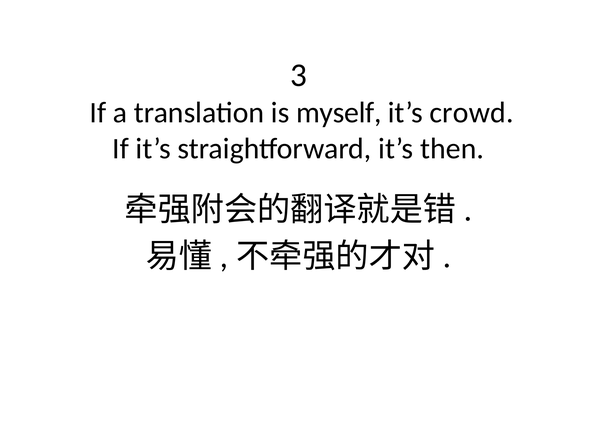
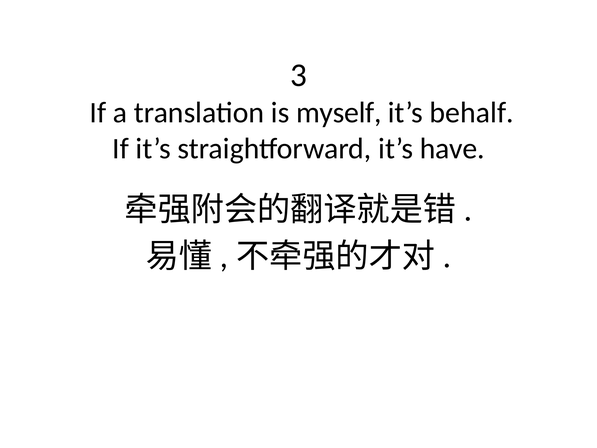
crowd: crowd -> behalf
then: then -> have
